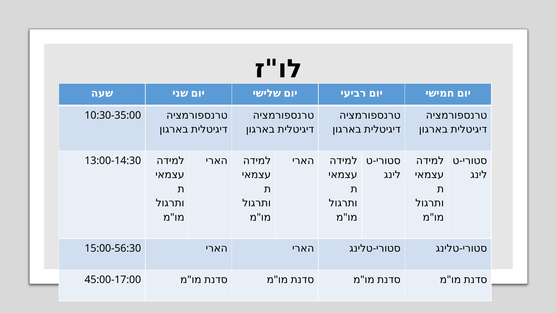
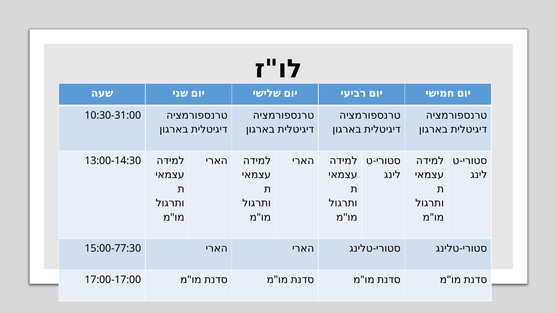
10:30-35:00: 10:30-35:00 -> 10:30-31:00
15:00-56:30: 15:00-56:30 -> 15:00-77:30
45:00-17:00: 45:00-17:00 -> 17:00-17:00
